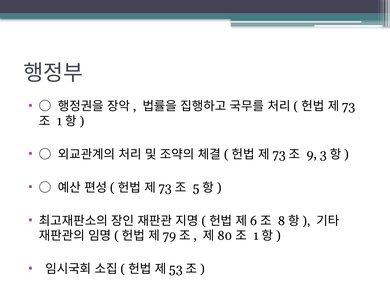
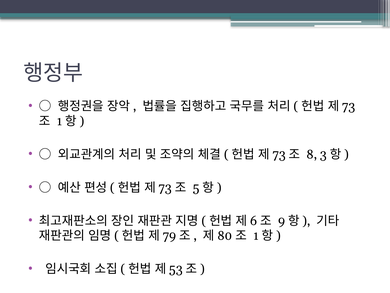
9: 9 -> 8
8: 8 -> 9
